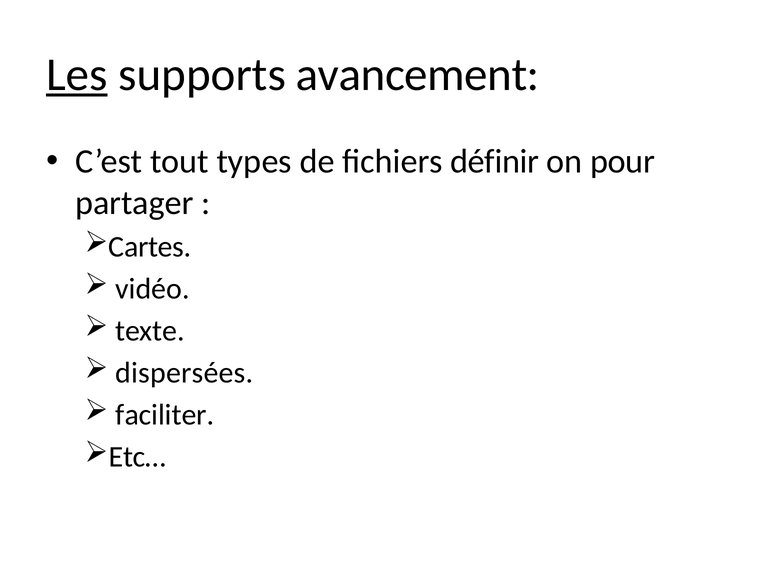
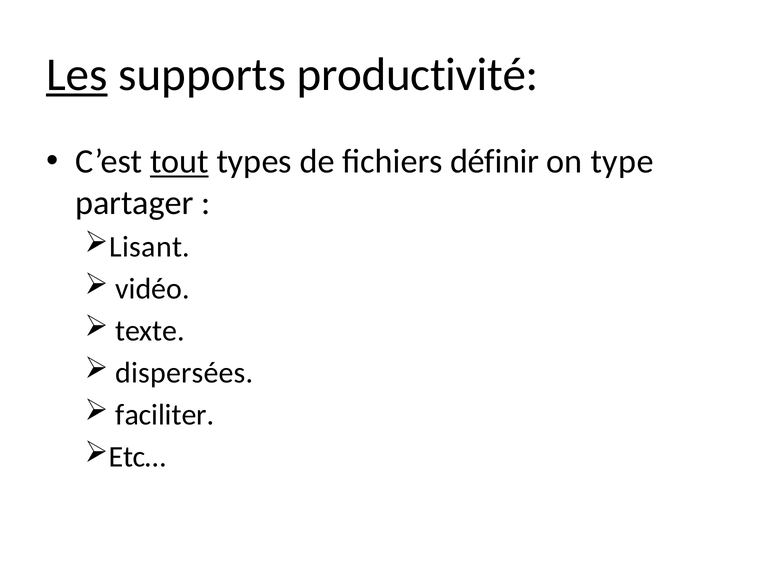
avancement: avancement -> productivité
tout underline: none -> present
pour: pour -> type
Cartes: Cartes -> Lisant
